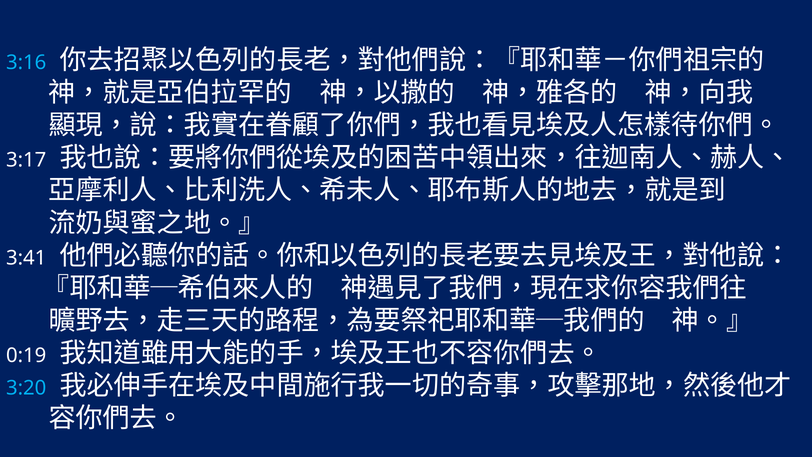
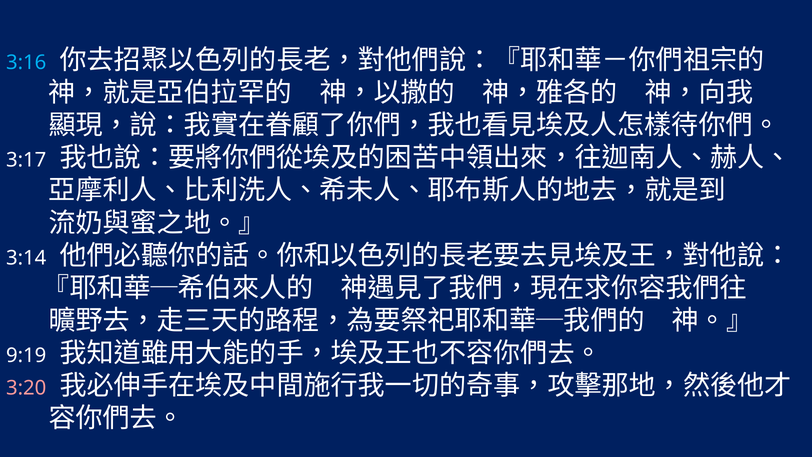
3:41: 3:41 -> 3:14
0:19: 0:19 -> 9:19
3:20 colour: light blue -> pink
